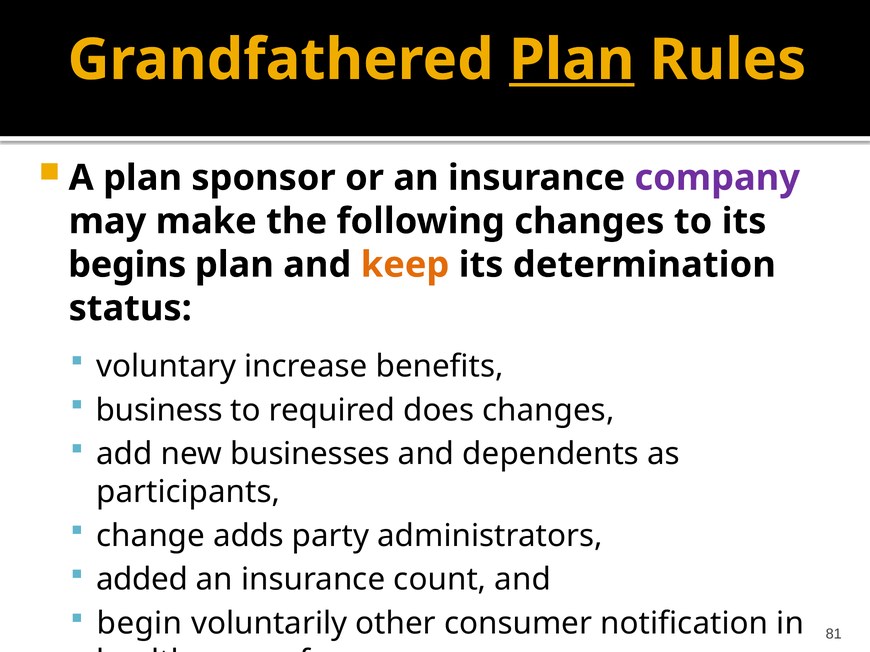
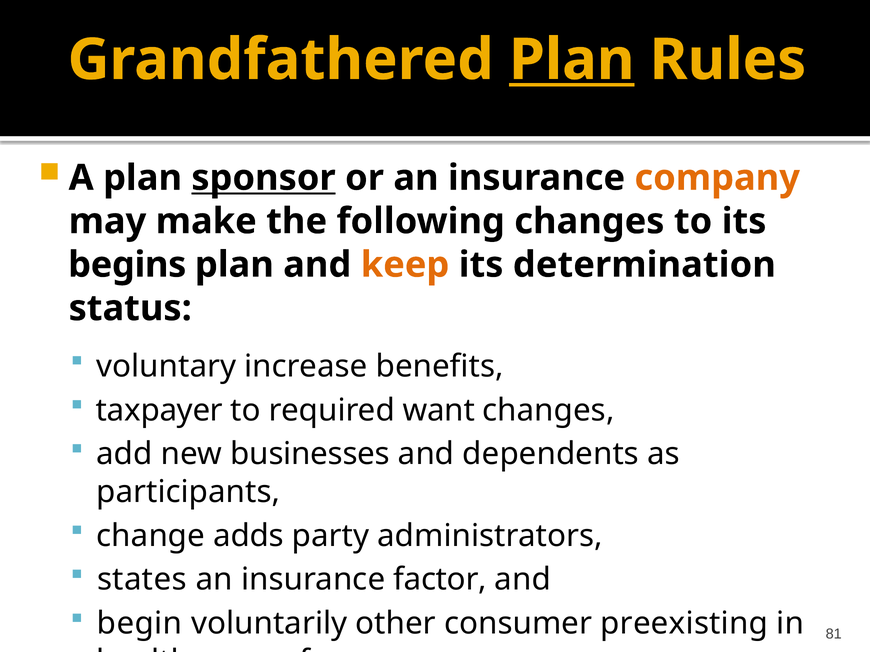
sponsor underline: none -> present
company colour: purple -> orange
business: business -> taxpayer
does: does -> want
added: added -> states
count: count -> factor
notification: notification -> preexisting
